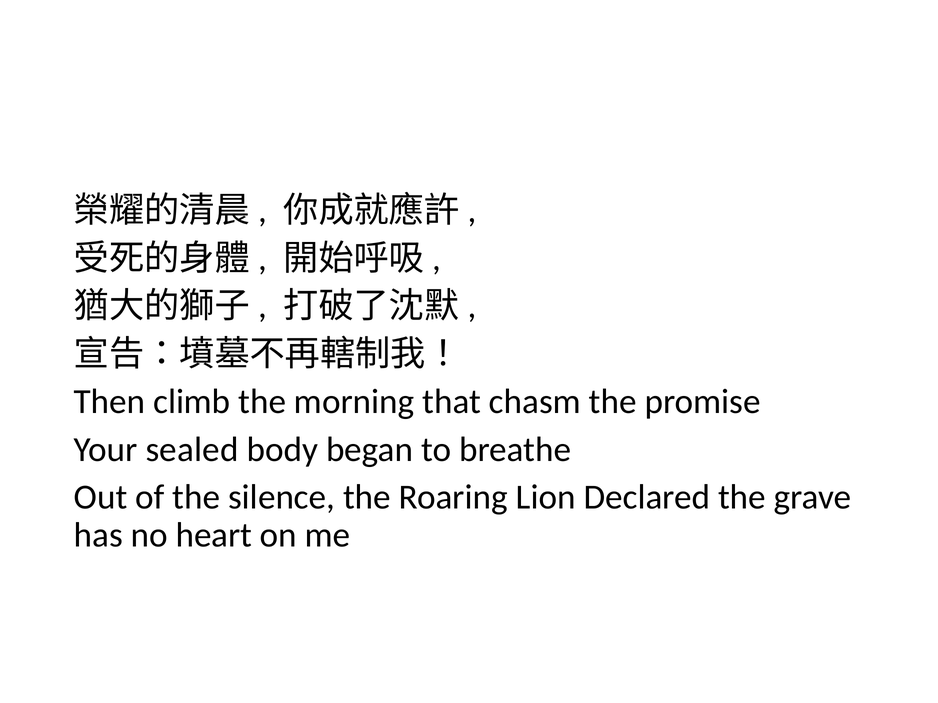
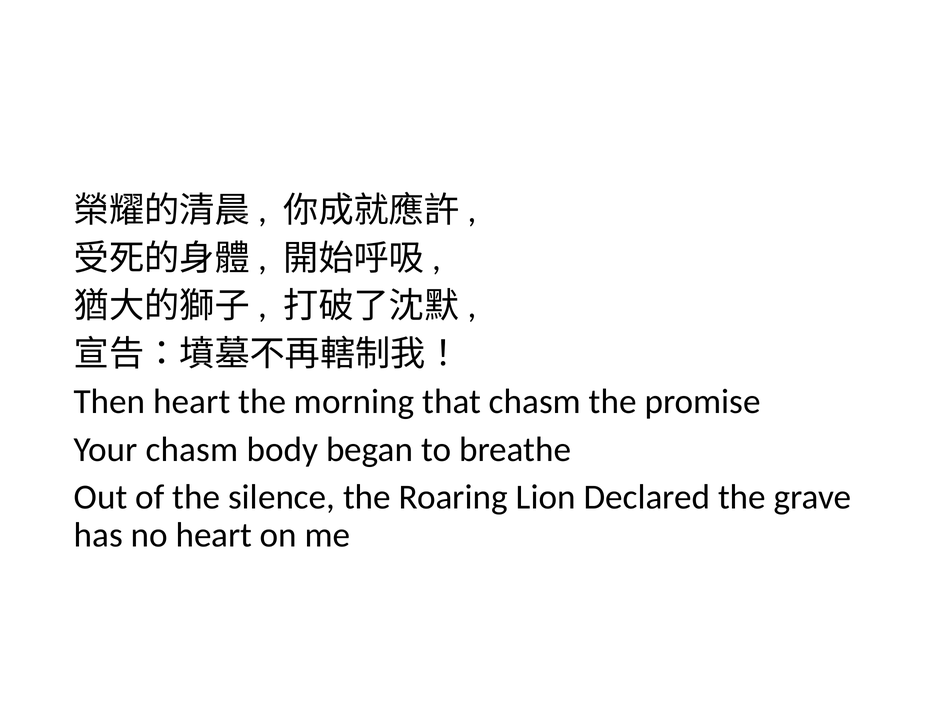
Then climb: climb -> heart
Your sealed: sealed -> chasm
